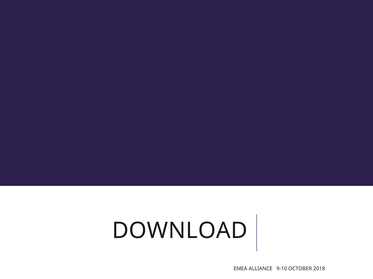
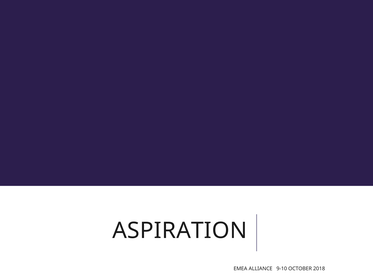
DOWNLOAD: DOWNLOAD -> ASPIRATION
